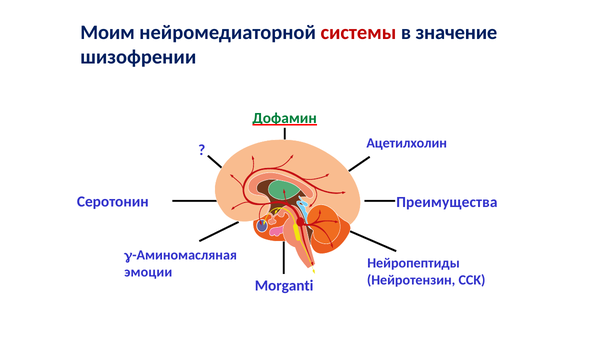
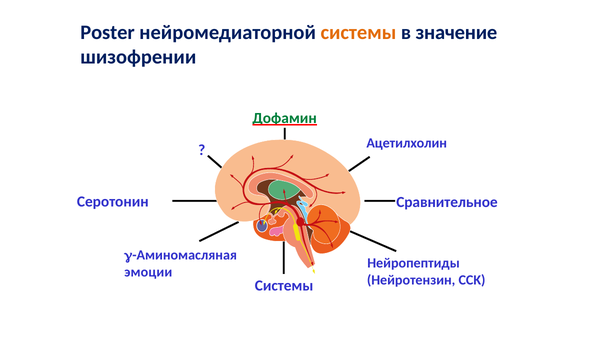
Моим: Моим -> Poster
системы at (358, 32) colour: red -> orange
Преимущества: Преимущества -> Сравнительное
Morganti at (284, 285): Morganti -> Системы
